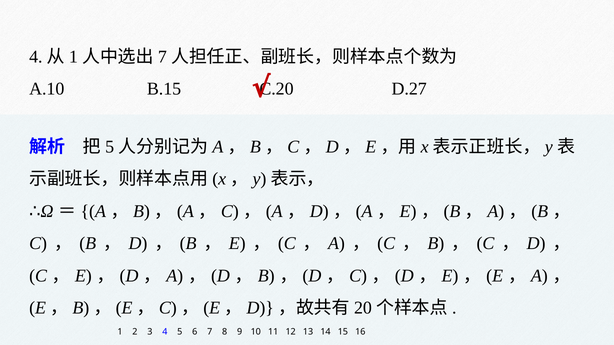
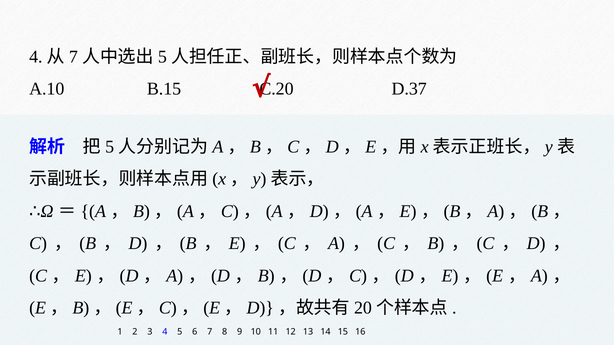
1 at (73, 57): 1 -> 7
7 at (162, 57): 7 -> 5
D.27: D.27 -> D.37
